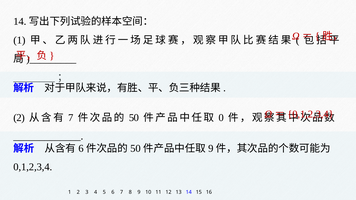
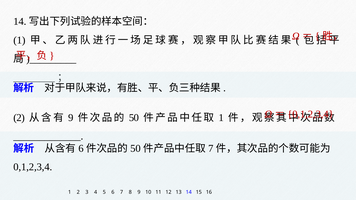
7 at (71, 118): 7 -> 9
0 at (221, 118): 0 -> 1
9 at (211, 149): 9 -> 7
